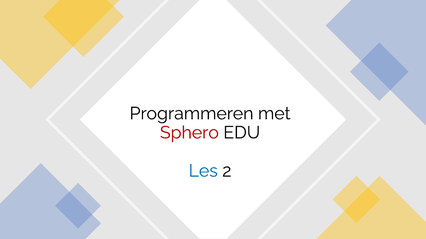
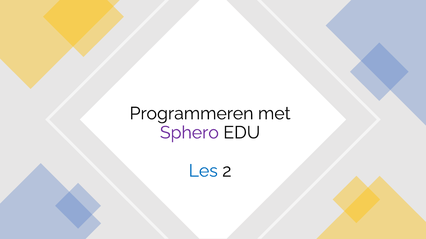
Sphero colour: red -> purple
